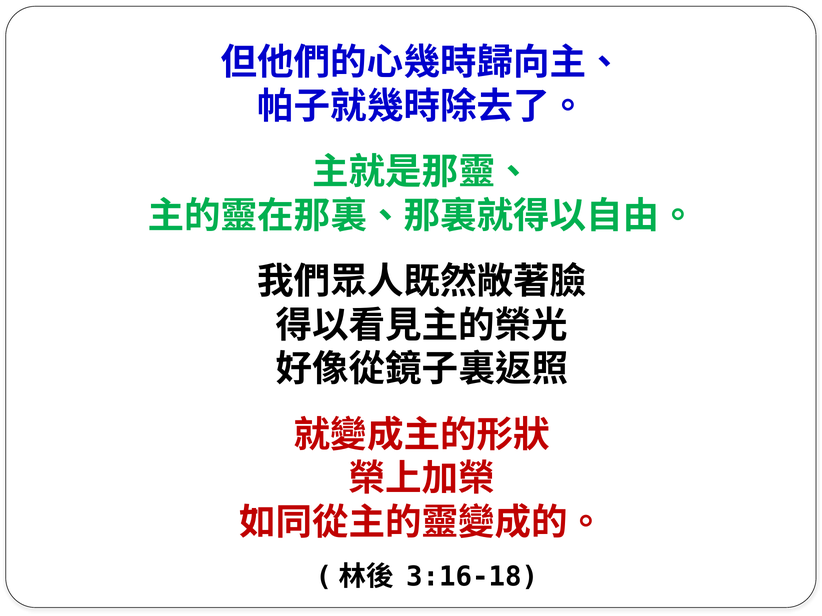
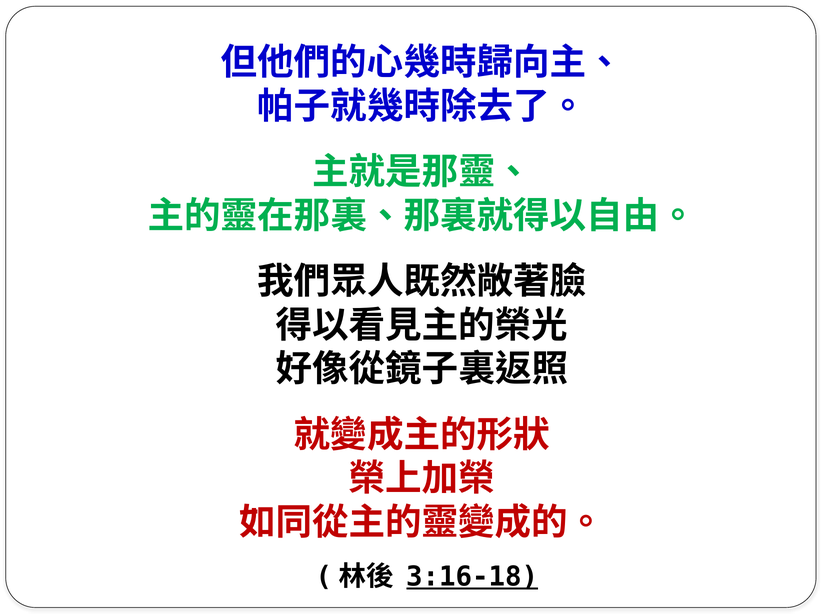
3:16-18 underline: none -> present
